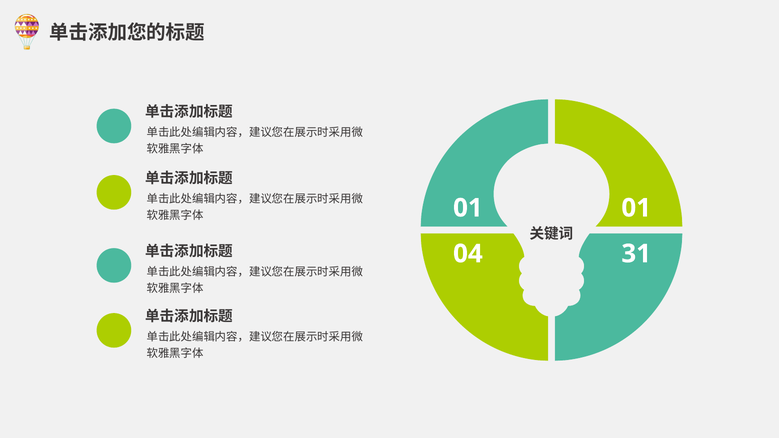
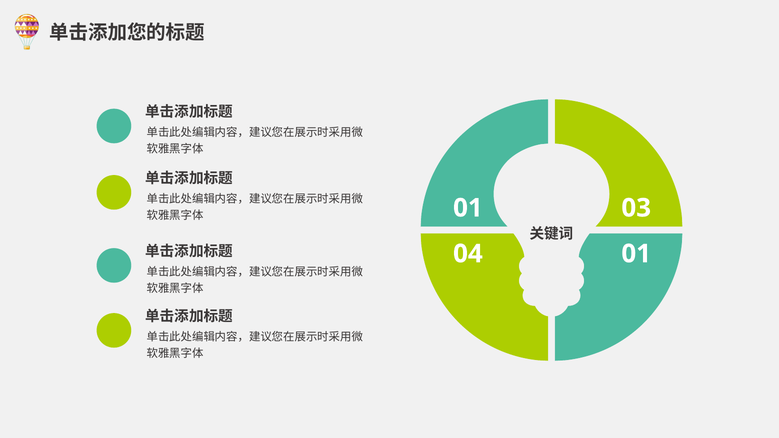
01 01: 01 -> 03
04 31: 31 -> 01
